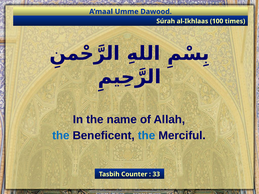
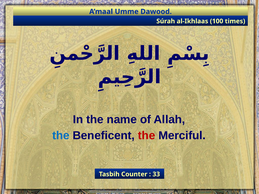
the at (147, 136) colour: blue -> red
